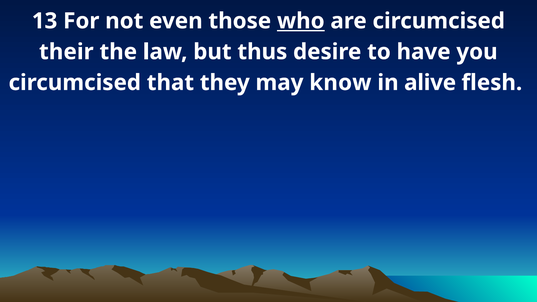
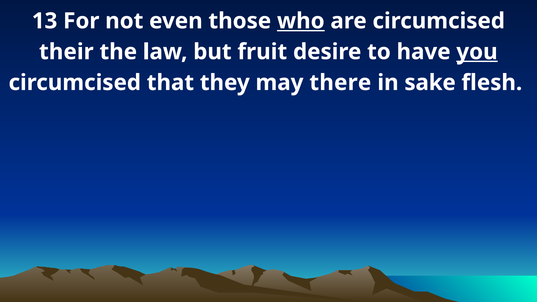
thus: thus -> fruit
you underline: none -> present
know: know -> there
alive: alive -> sake
